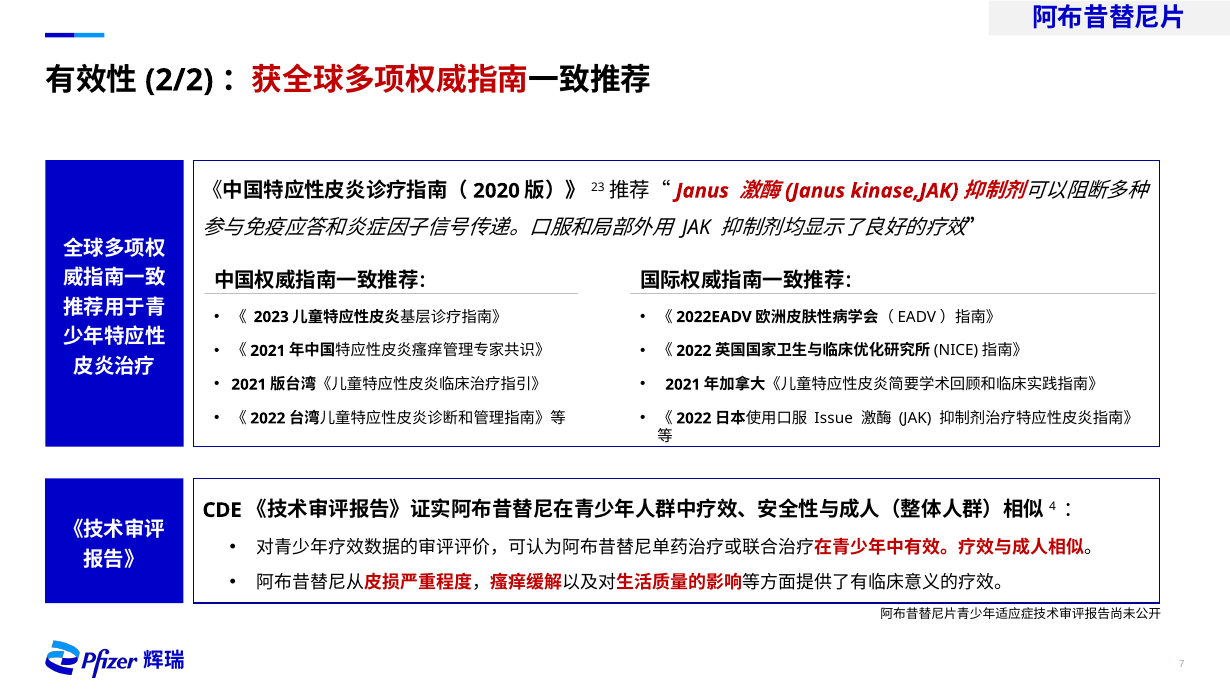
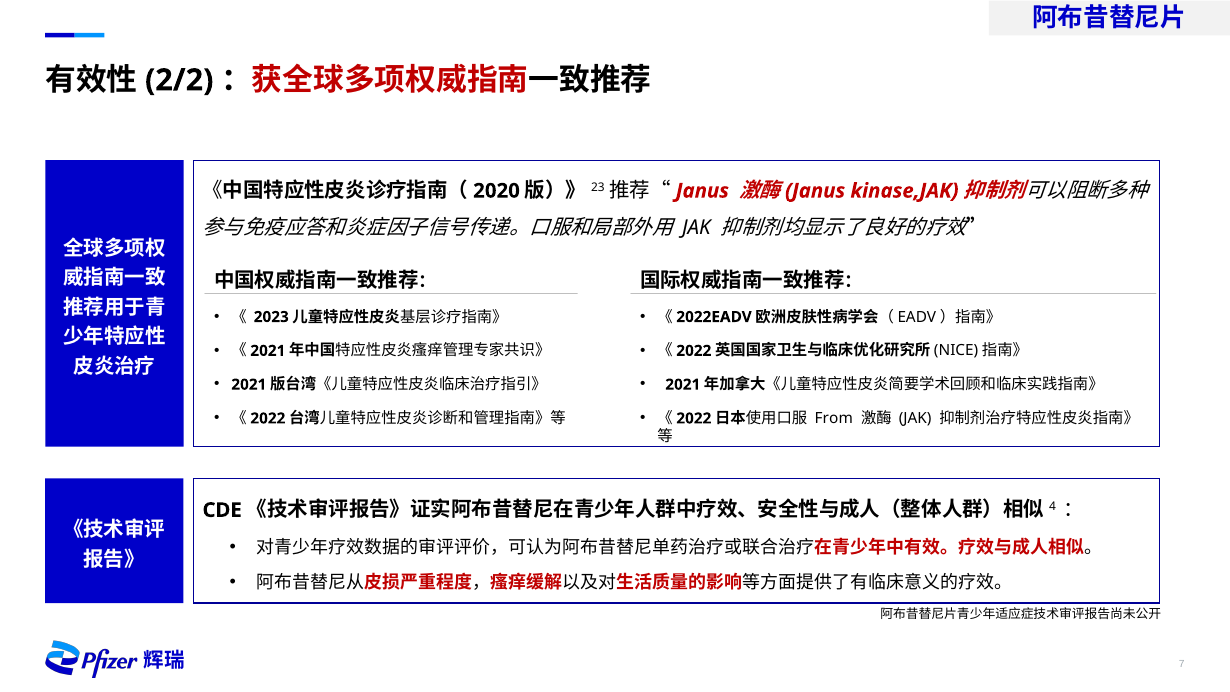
Issue: Issue -> From
